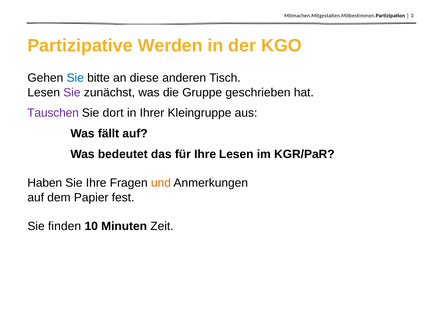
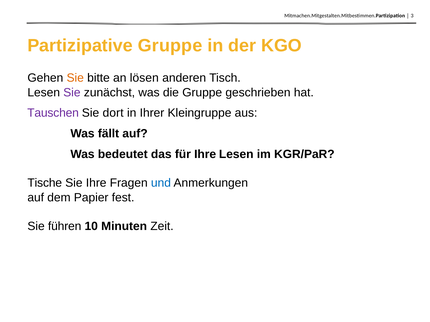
Partizipative Werden: Werden -> Gruppe
Sie at (75, 78) colour: blue -> orange
diese: diese -> lösen
Haben: Haben -> Tische
und colour: orange -> blue
finden: finden -> führen
